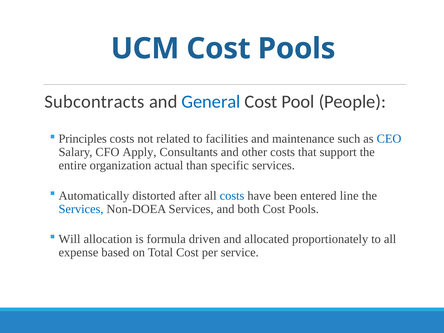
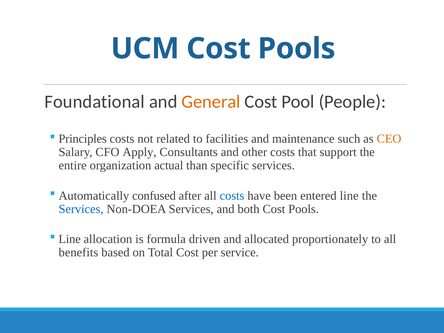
Subcontracts: Subcontracts -> Foundational
General colour: blue -> orange
CEO colour: blue -> orange
distorted: distorted -> confused
Will at (70, 239): Will -> Line
expense: expense -> benefits
